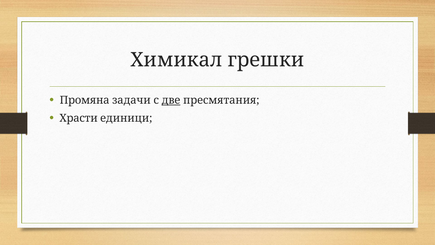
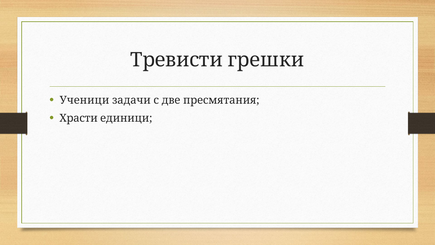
Химикал: Химикал -> Тревисти
Промяна: Промяна -> Ученици
две underline: present -> none
